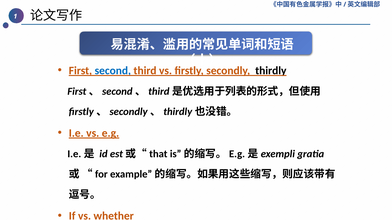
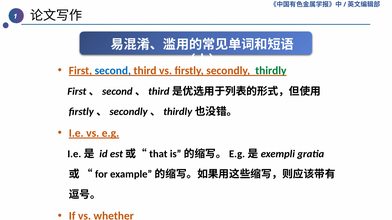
thirdly colour: black -> green
